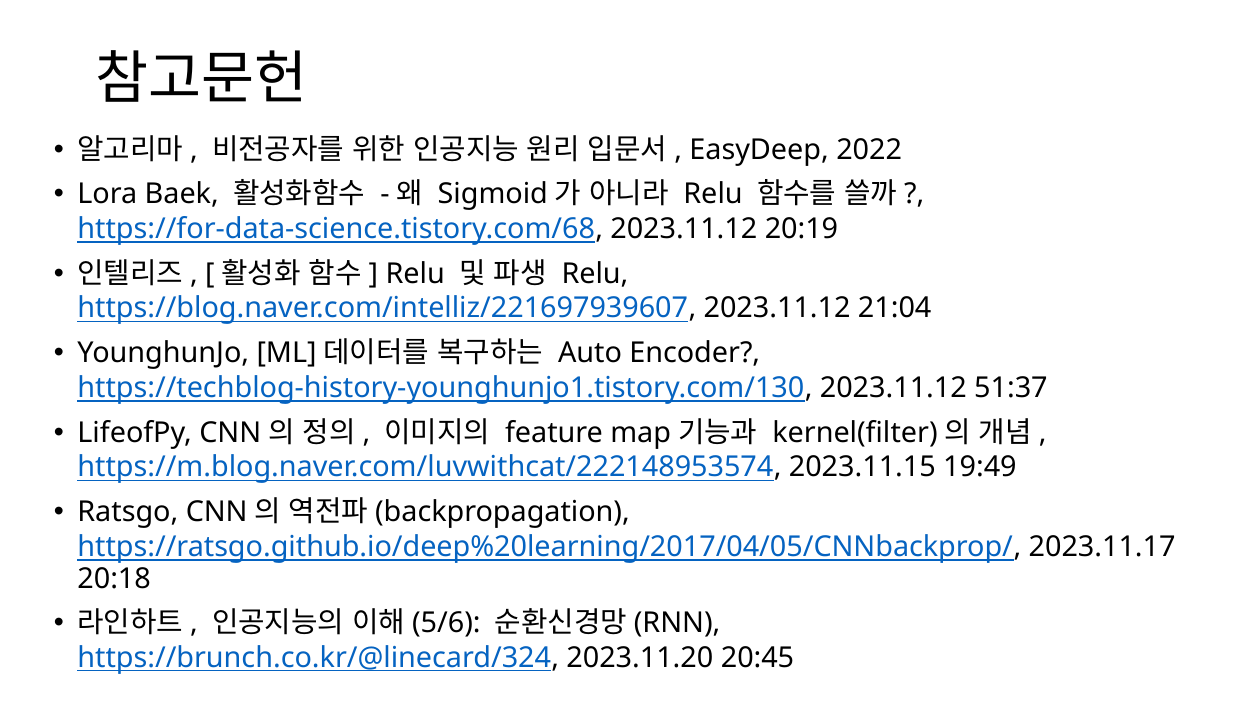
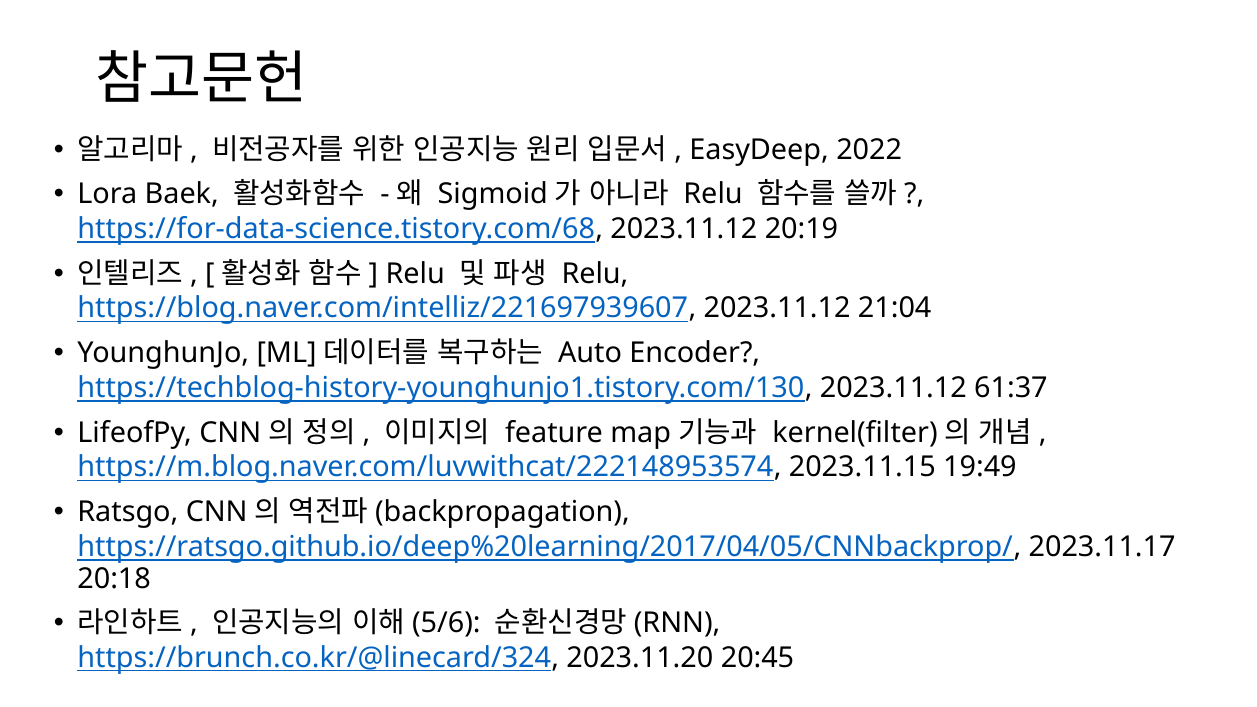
51:37: 51:37 -> 61:37
